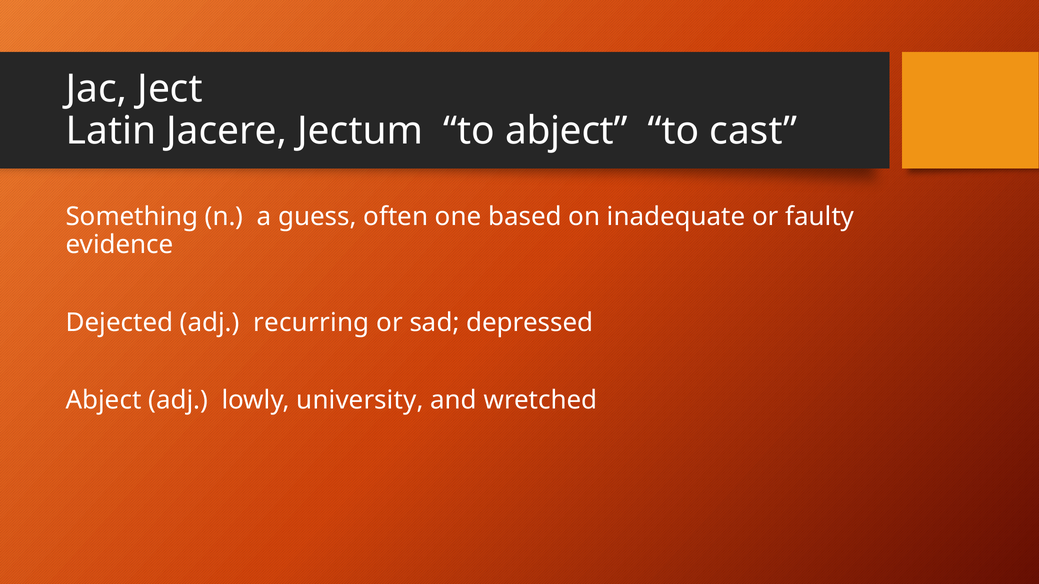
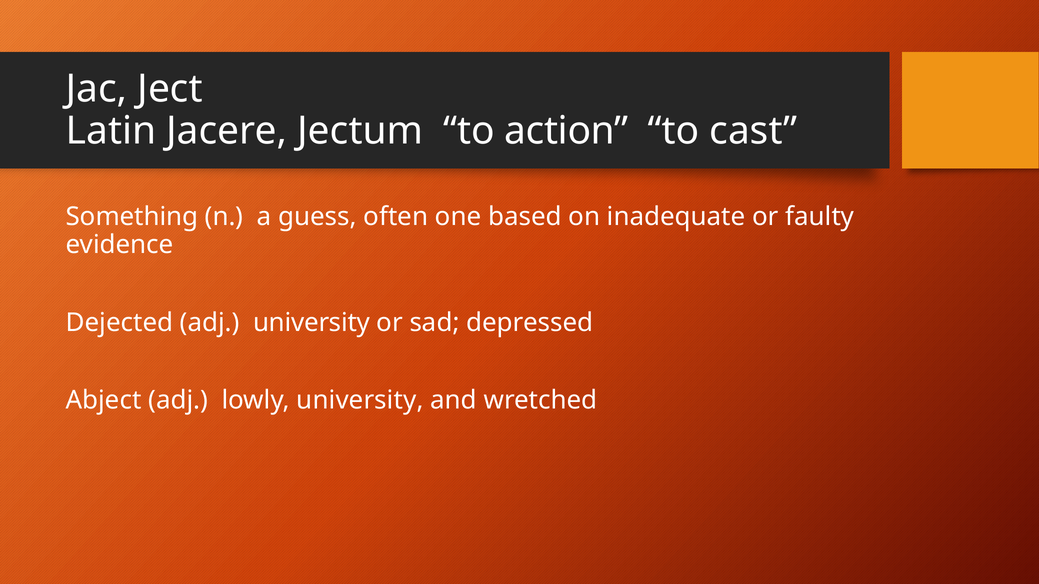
to abject: abject -> action
adj recurring: recurring -> university
